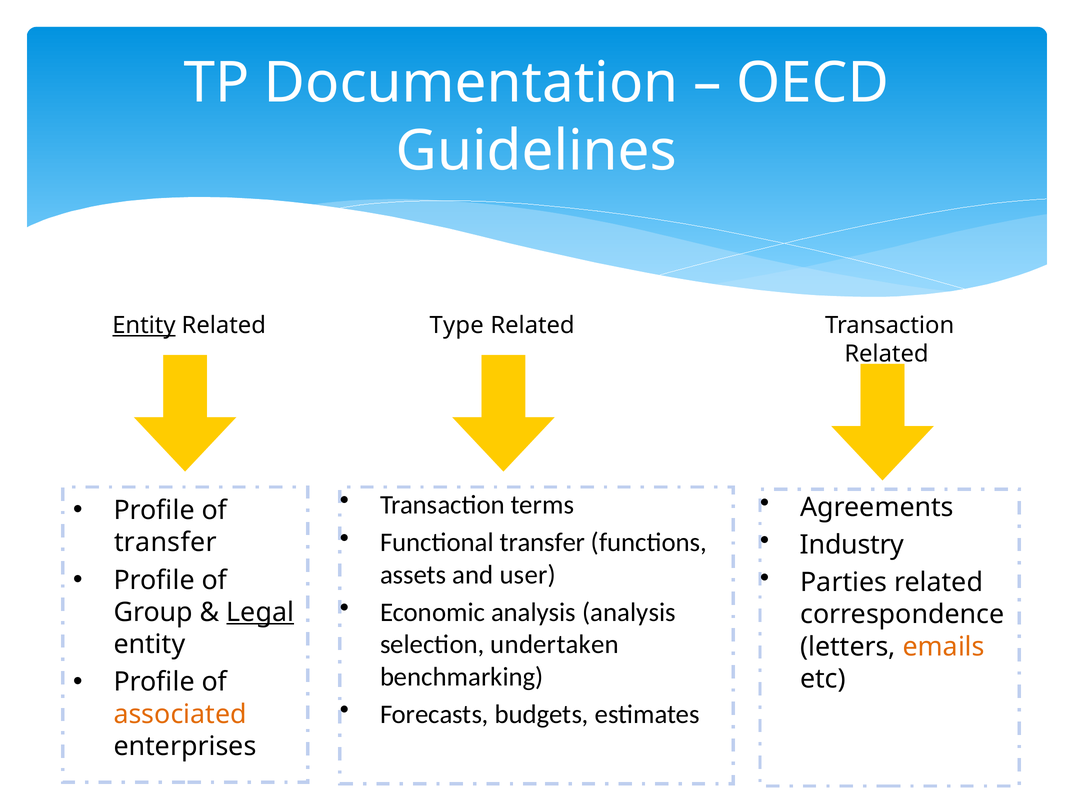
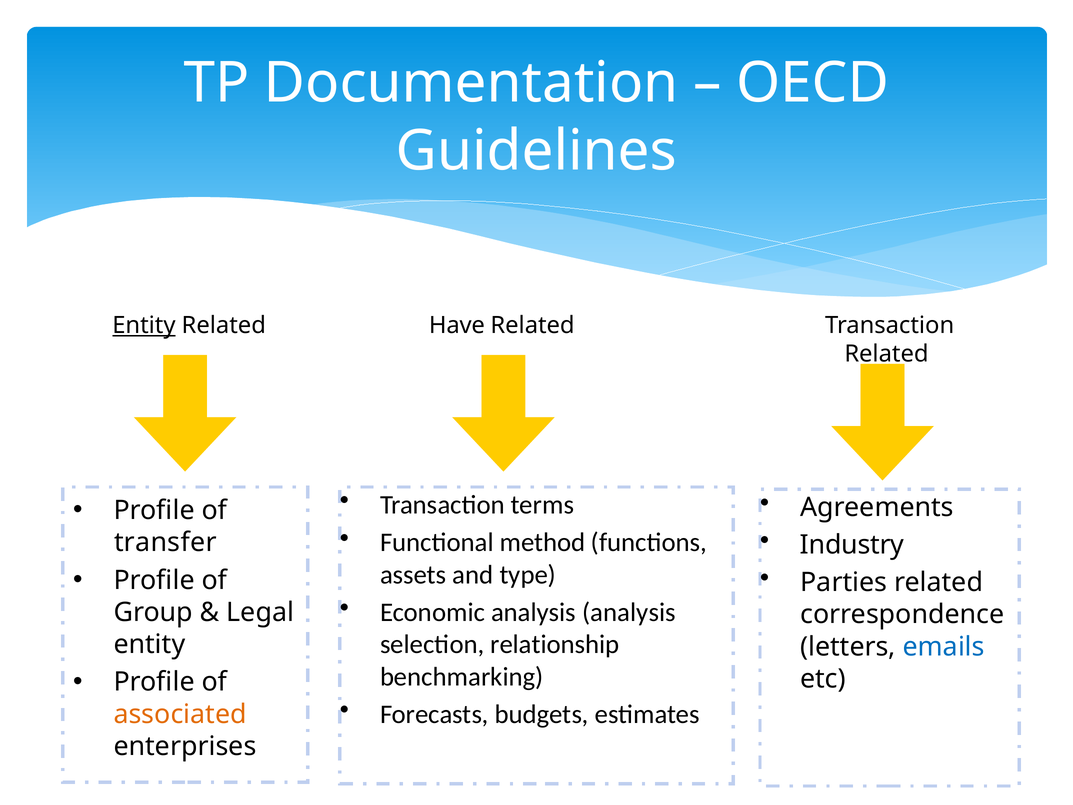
Type: Type -> Have
Functional transfer: transfer -> method
user: user -> type
Legal underline: present -> none
undertaken: undertaken -> relationship
emails colour: orange -> blue
